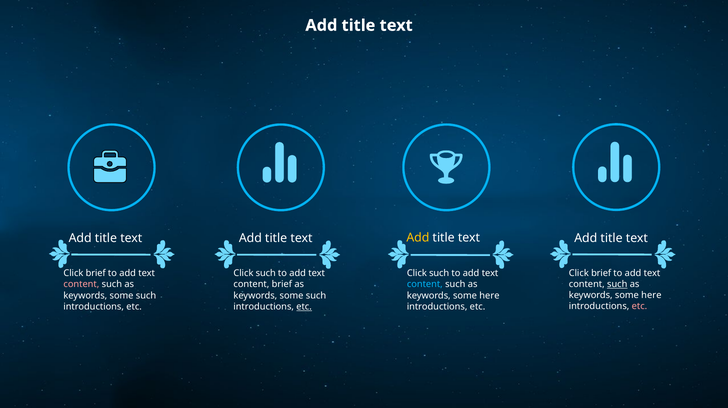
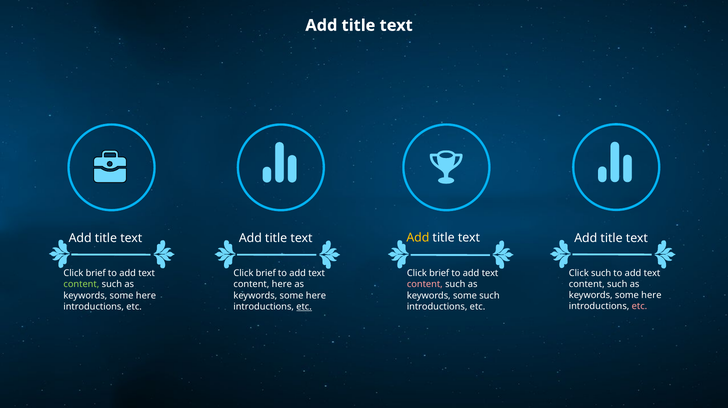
brief at (601, 273): brief -> such
such at (266, 273): such -> brief
such at (439, 273): such -> brief
such at (617, 284) underline: present -> none
content at (81, 284) colour: pink -> light green
content brief: brief -> here
content at (425, 284) colour: light blue -> pink
such at (146, 295): such -> here
such at (316, 295): such -> here
here at (489, 295): here -> such
